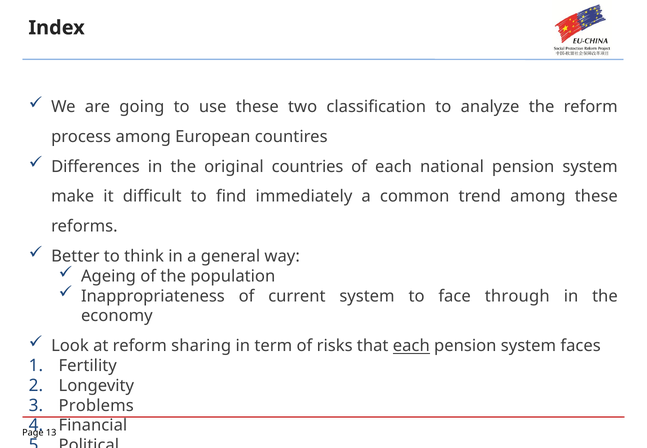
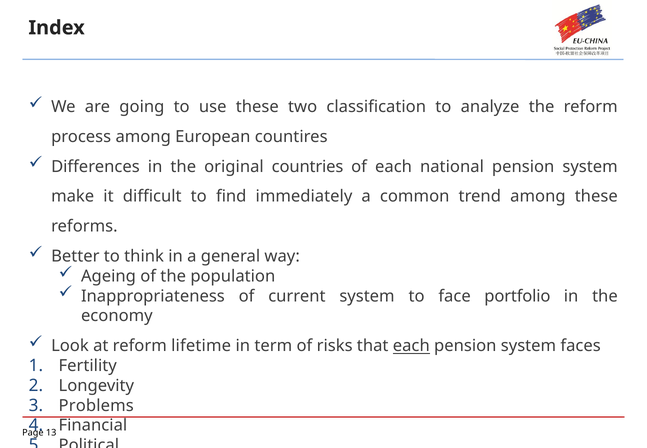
through: through -> portfolio
sharing: sharing -> lifetime
